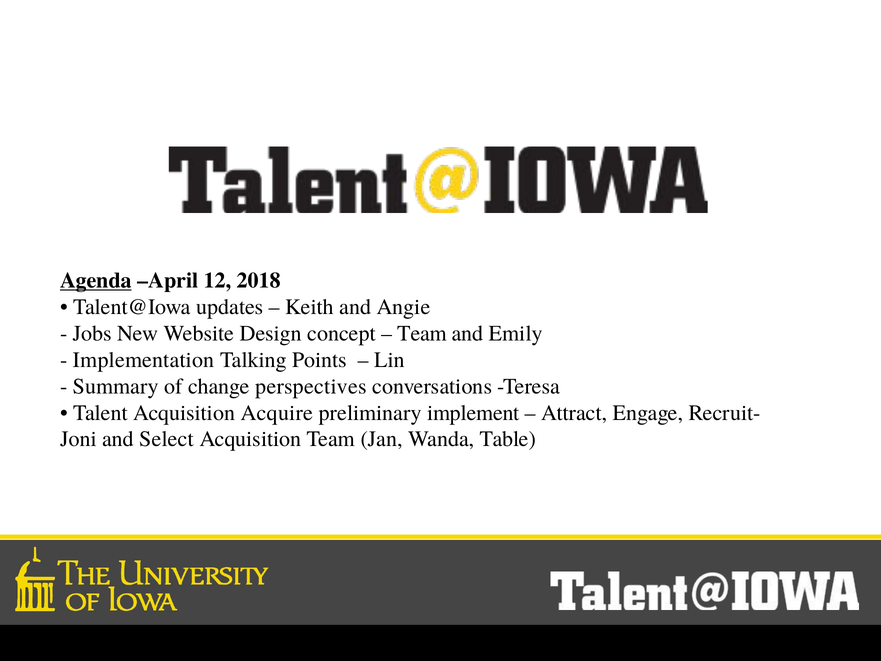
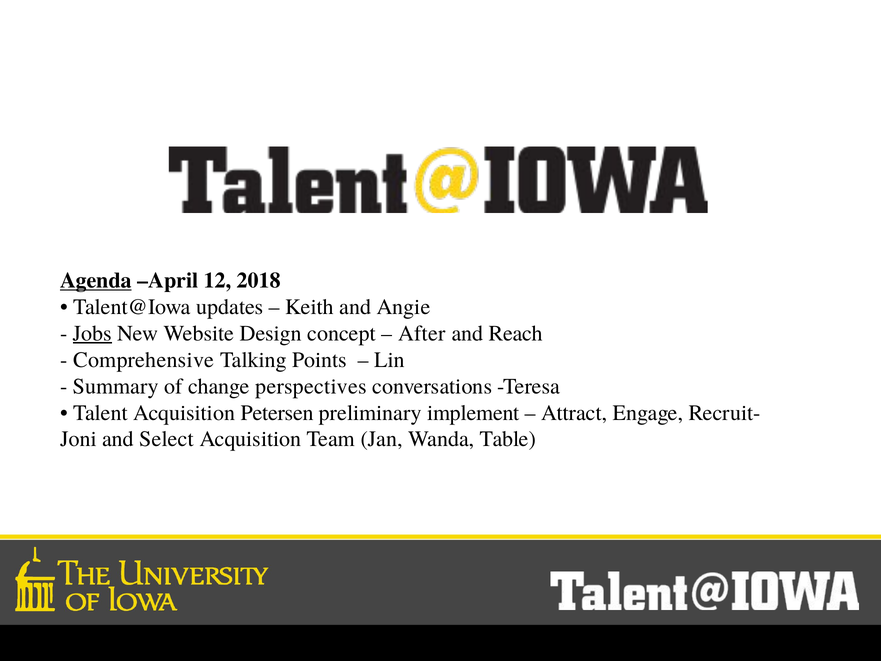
Jobs underline: none -> present
Team at (422, 333): Team -> After
Emily: Emily -> Reach
Implementation: Implementation -> Comprehensive
Acquire: Acquire -> Petersen
